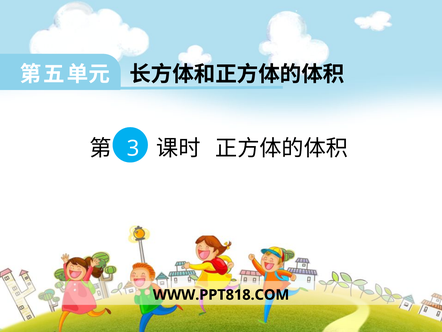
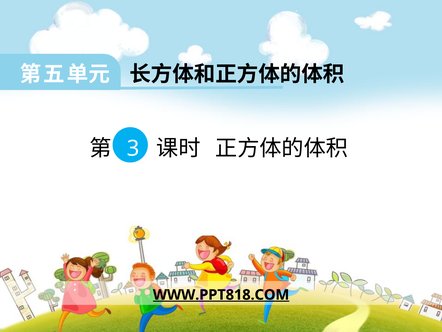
WWW.PPT818.COM underline: none -> present
